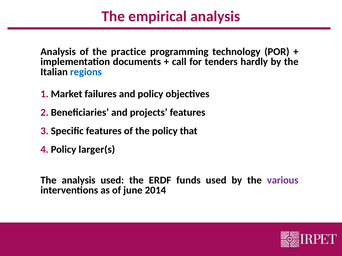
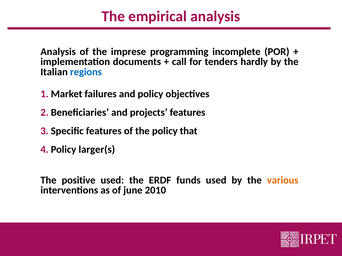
practice: practice -> imprese
technology: technology -> incomplete
The analysis: analysis -> positive
various colour: purple -> orange
2014: 2014 -> 2010
